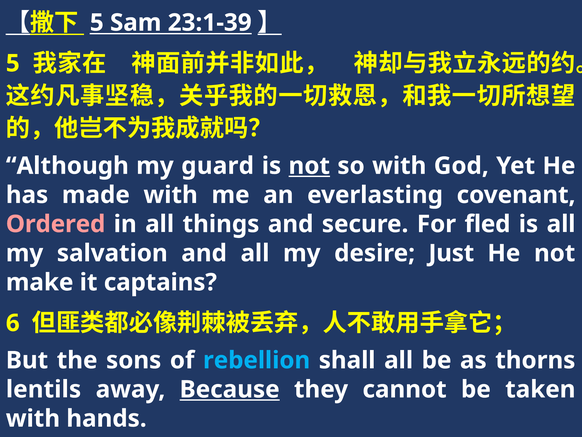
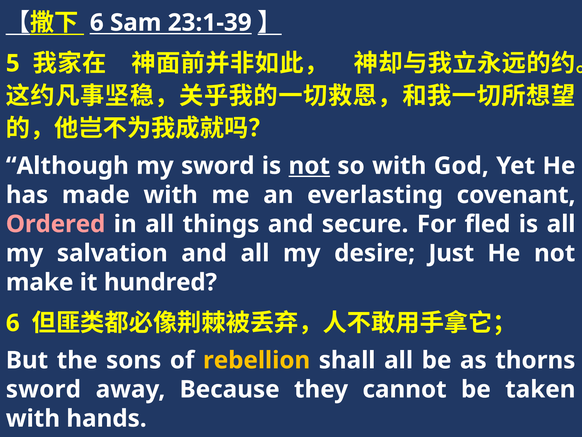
5 at (97, 23): 5 -> 6
my guard: guard -> sword
captains: captains -> hundred
rebellion colour: light blue -> yellow
lentils at (43, 389): lentils -> sword
Because underline: present -> none
